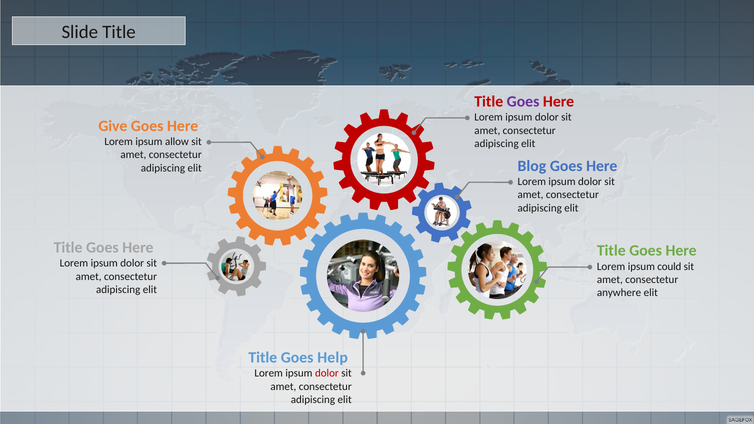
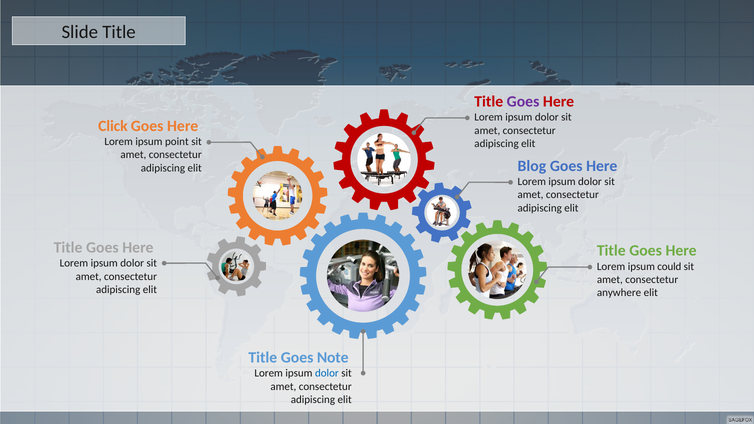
Give: Give -> Click
allow: allow -> point
Help: Help -> Note
dolor at (327, 373) colour: red -> blue
